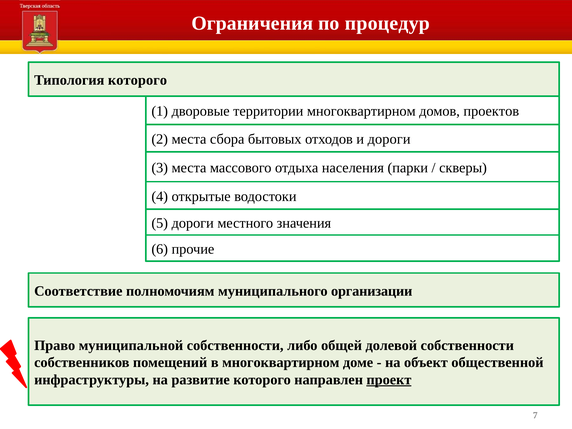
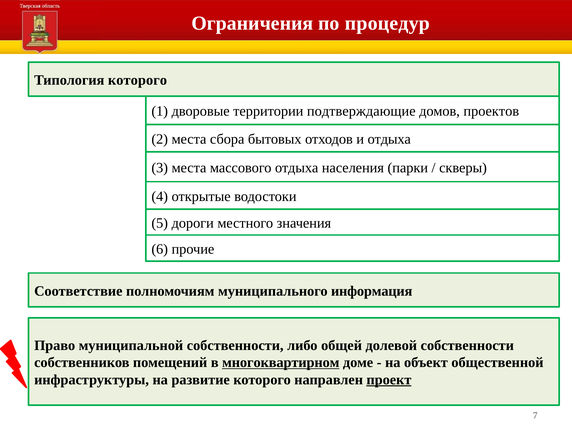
территории многоквартирном: многоквартирном -> подтверждающие
и дороги: дороги -> отдыха
организации: организации -> информация
многоквартирном at (281, 363) underline: none -> present
